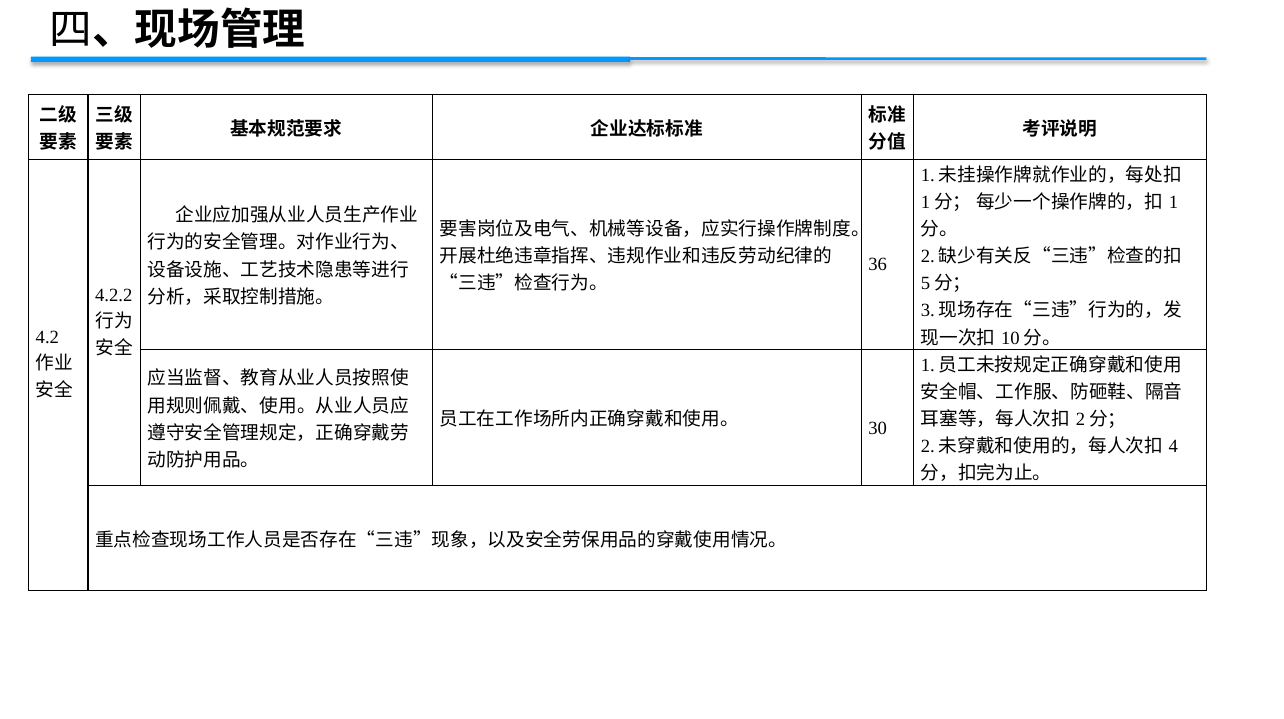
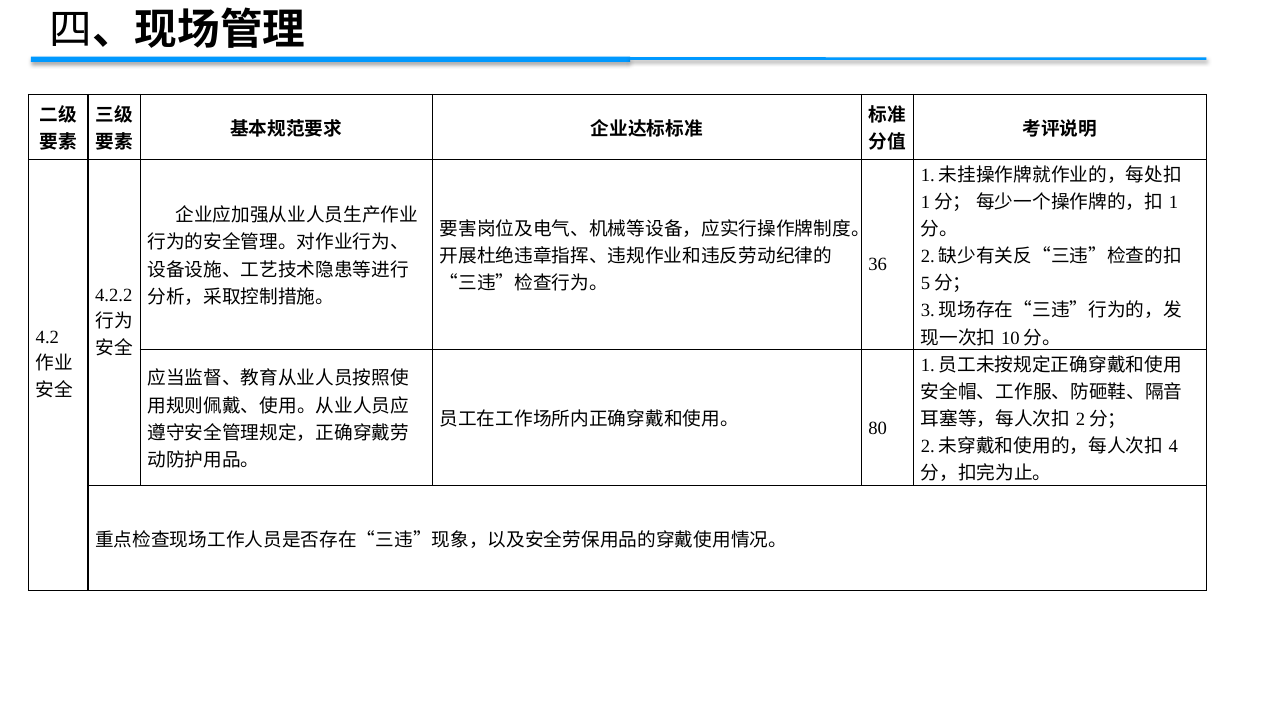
30: 30 -> 80
